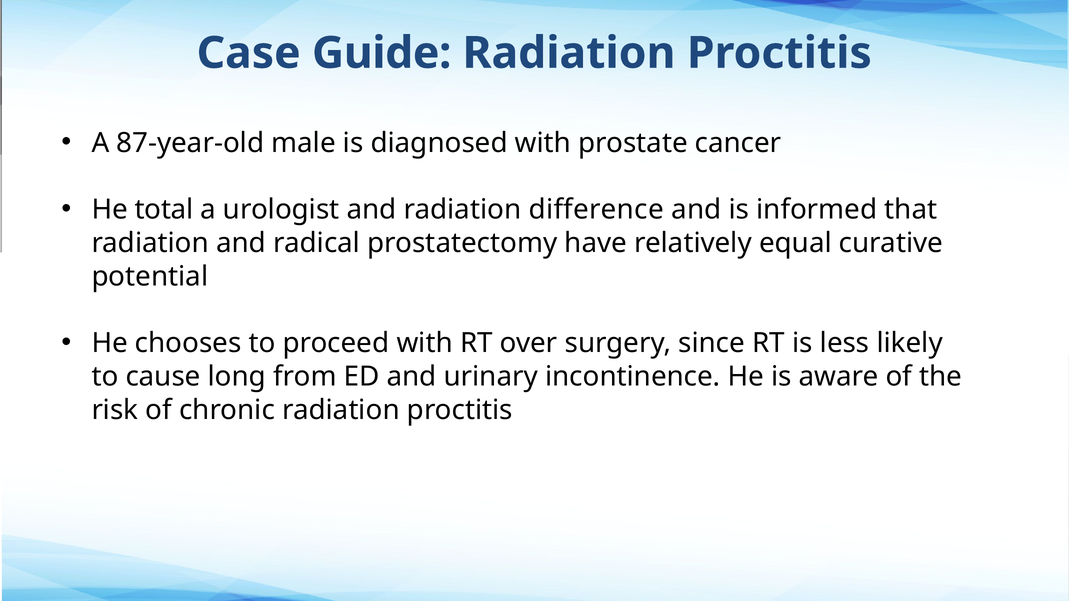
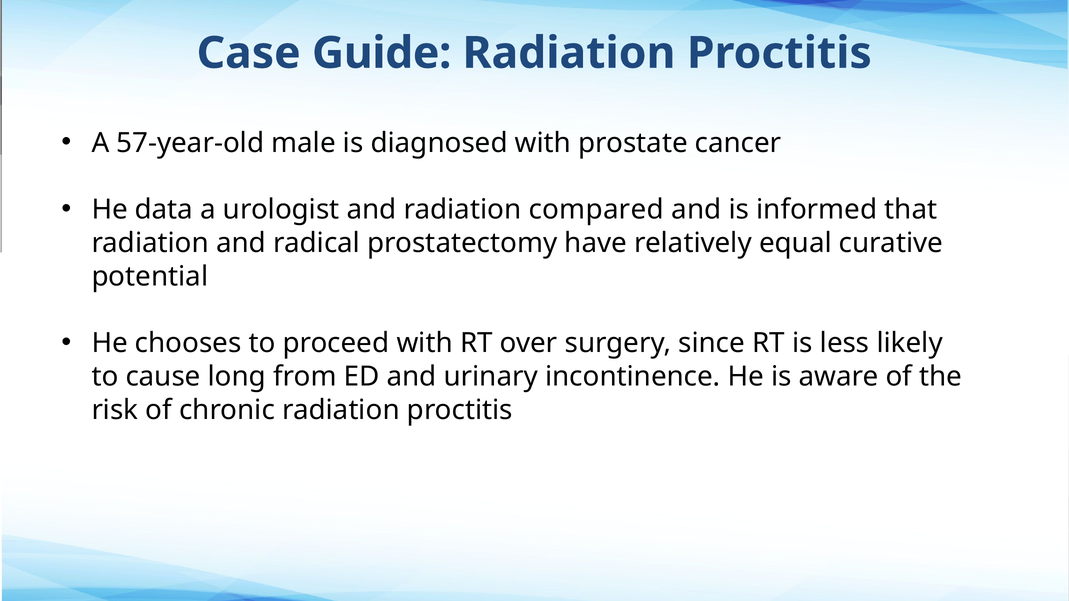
87-year-old: 87-year-old -> 57-year-old
total: total -> data
difference: difference -> compared
